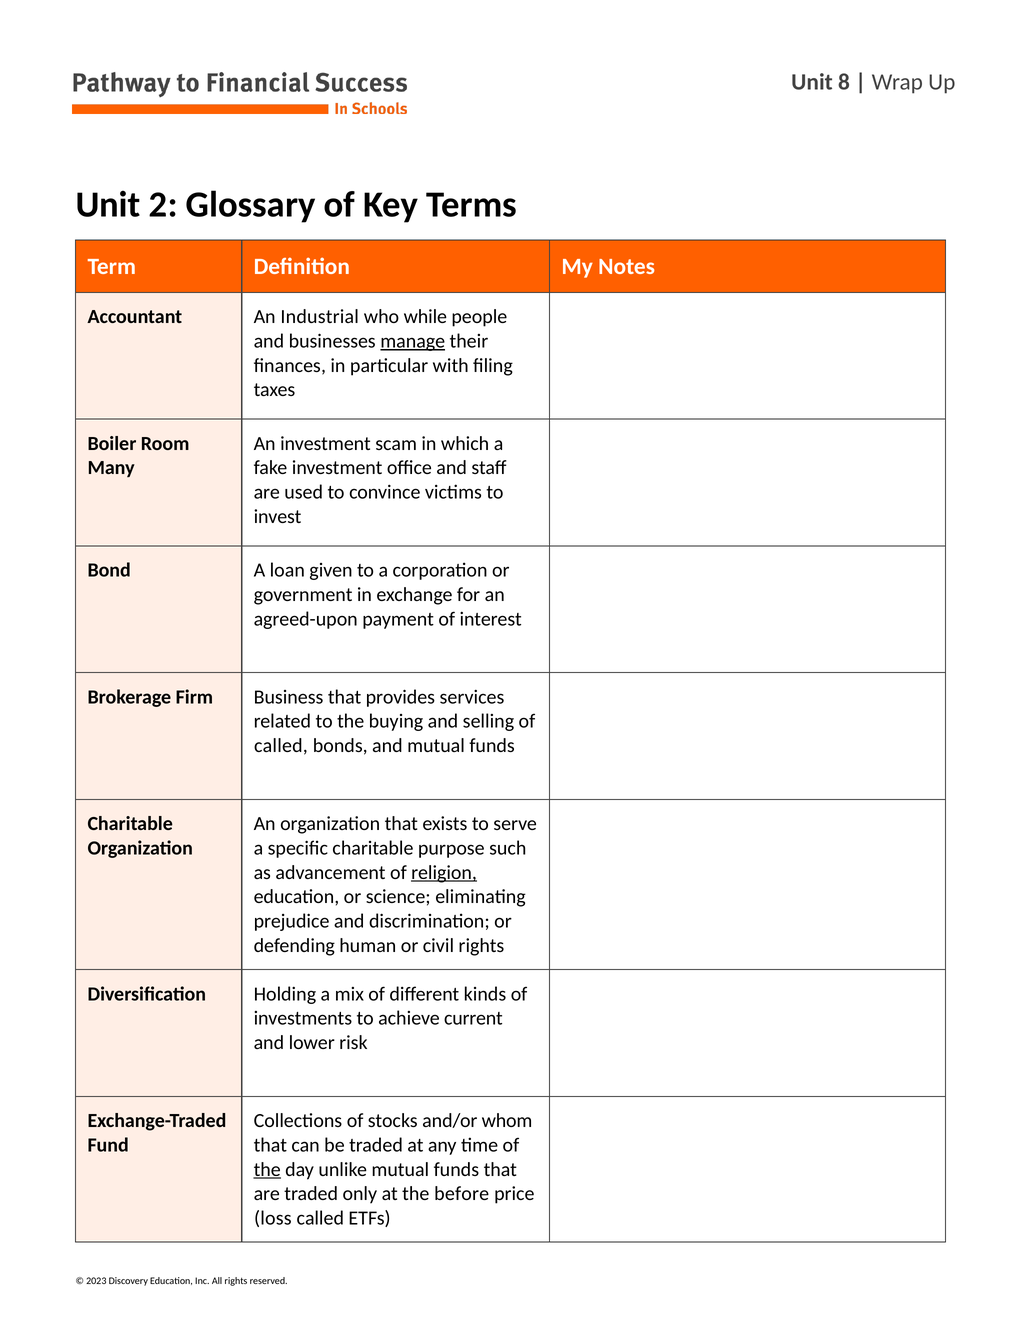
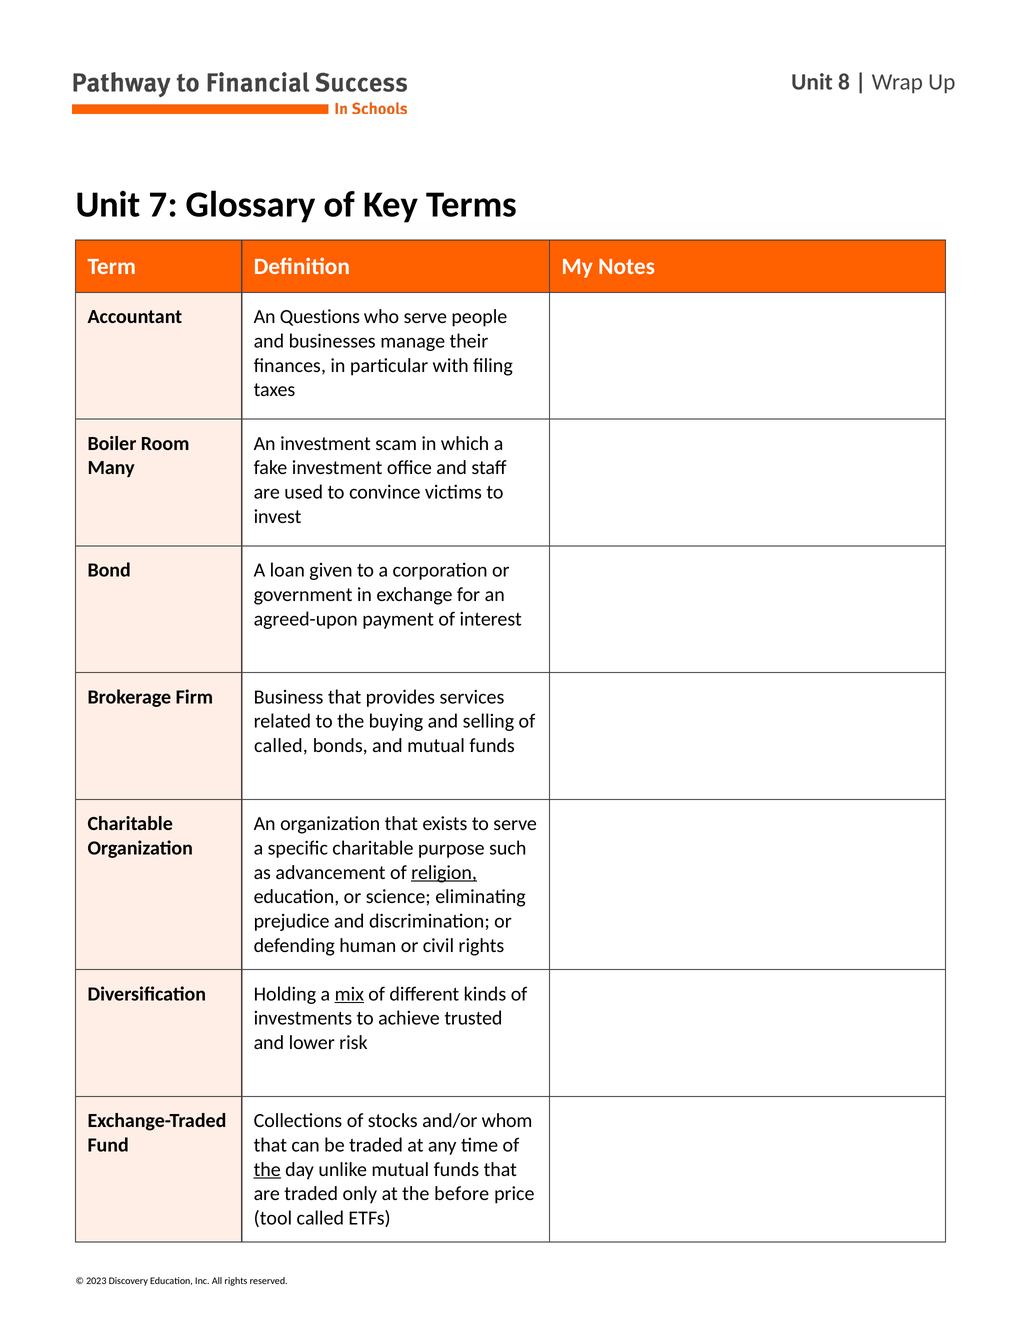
2: 2 -> 7
Industrial: Industrial -> Questions
who while: while -> serve
manage underline: present -> none
mix underline: none -> present
current: current -> trusted
loss: loss -> tool
